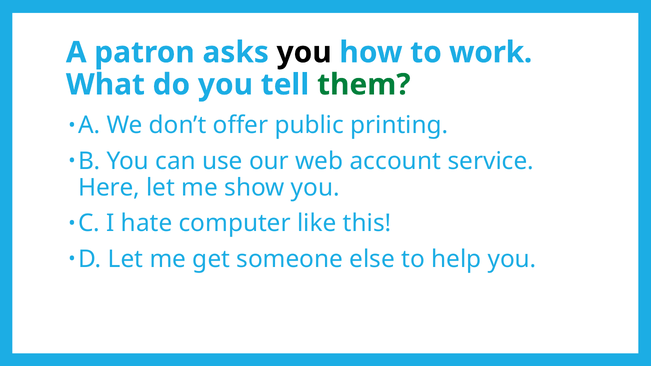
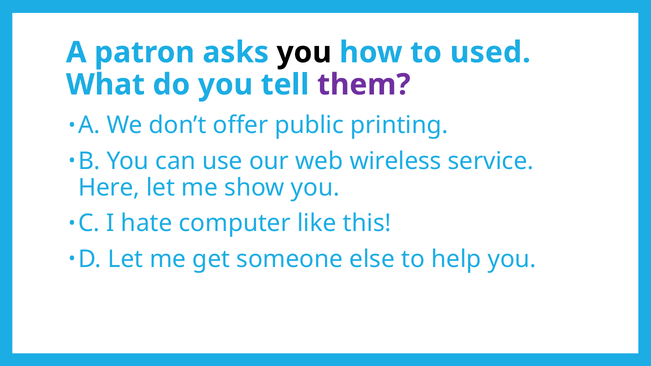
work: work -> used
them colour: green -> purple
account: account -> wireless
